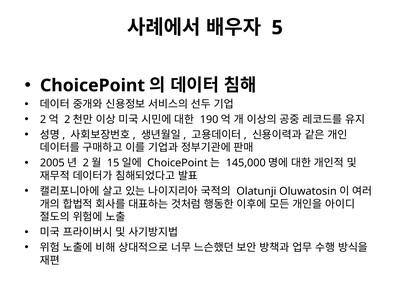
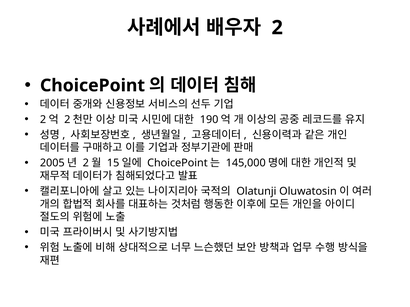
5 at (277, 28): 5 -> 2
